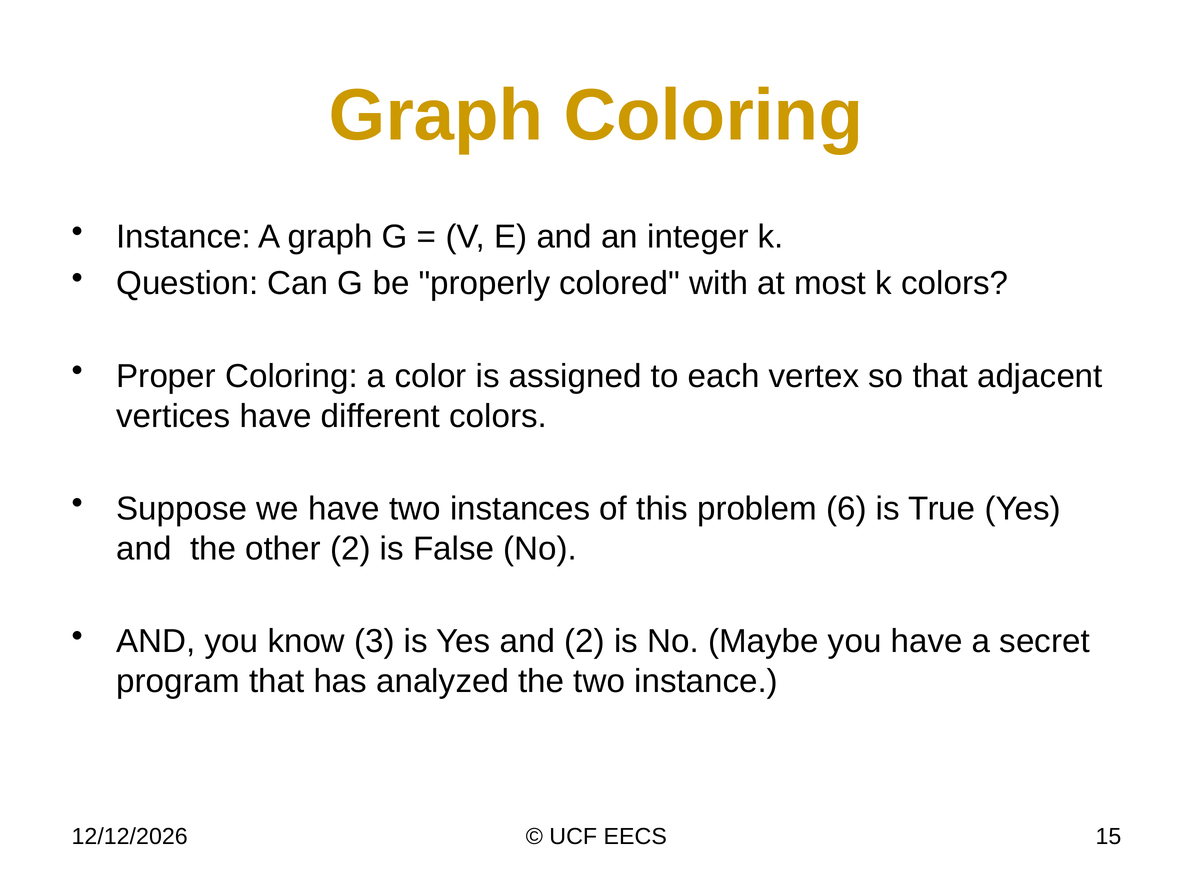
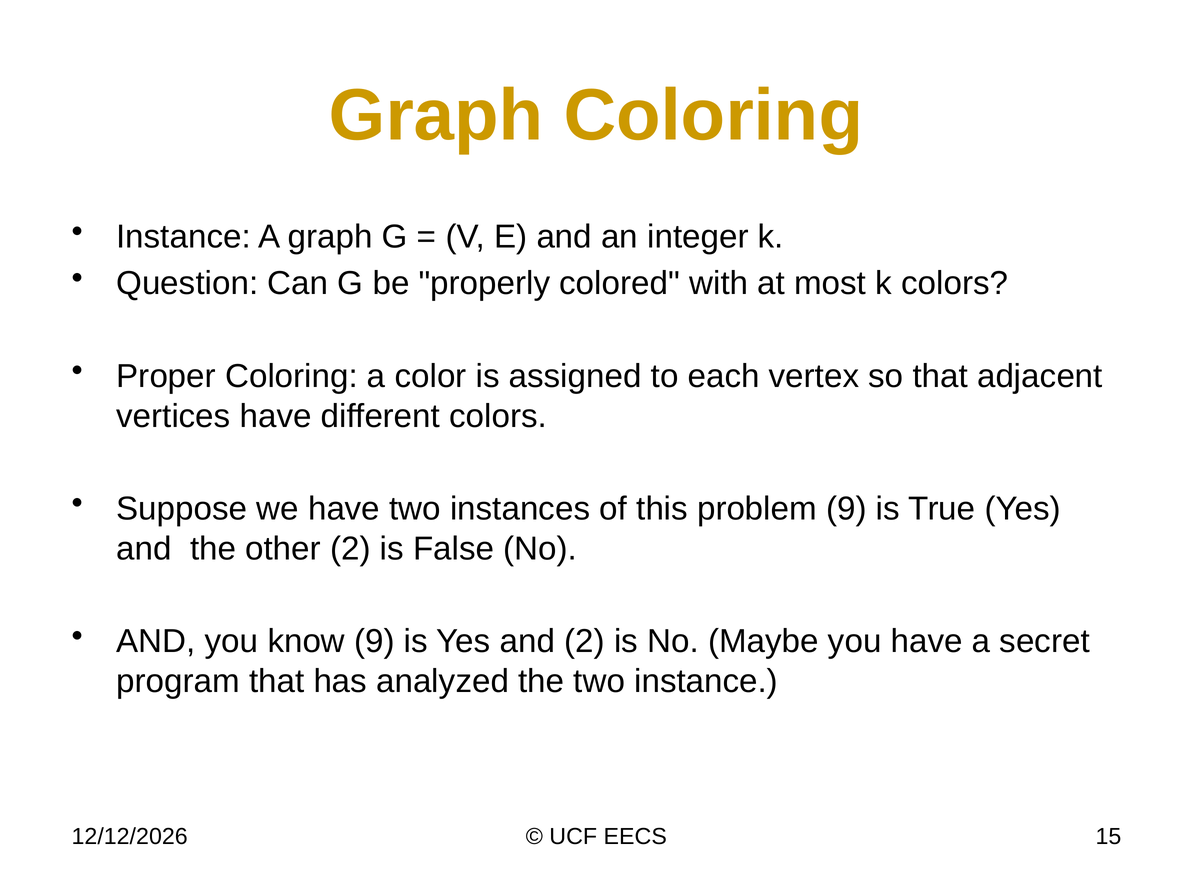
problem 6: 6 -> 9
know 3: 3 -> 9
